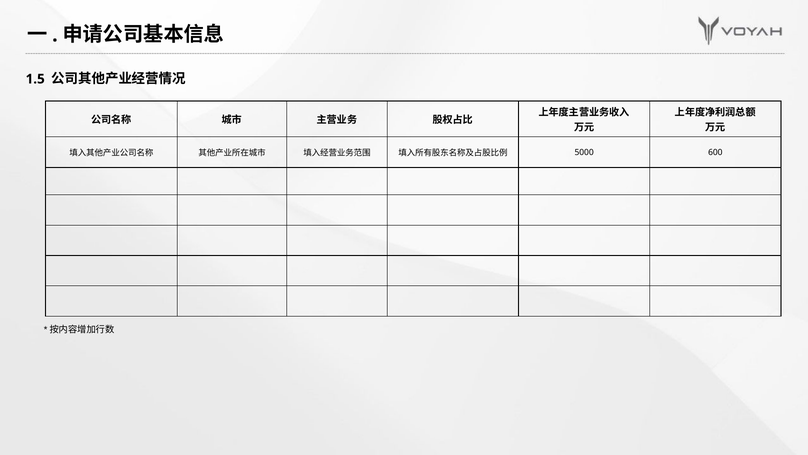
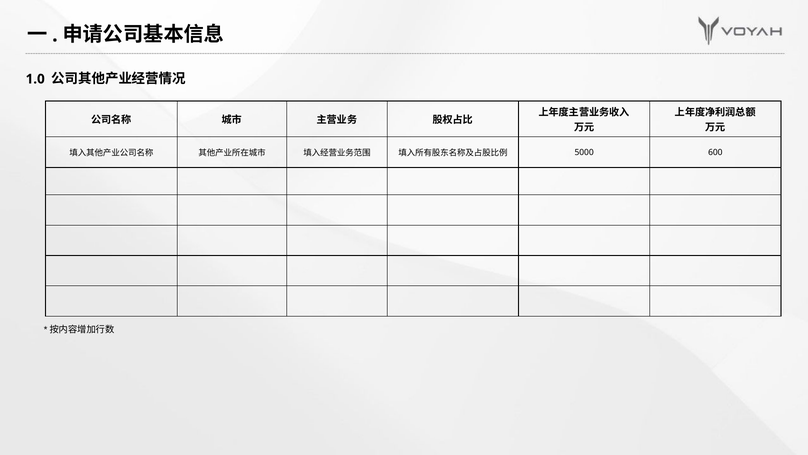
1.5: 1.5 -> 1.0
